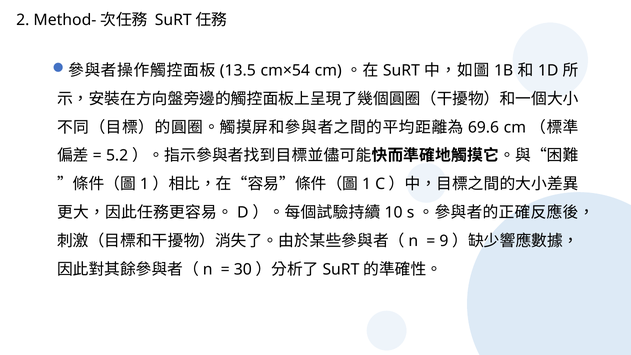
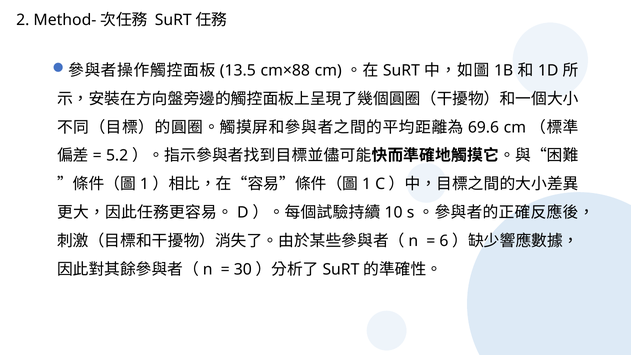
cm×54: cm×54 -> cm×88
9: 9 -> 6
